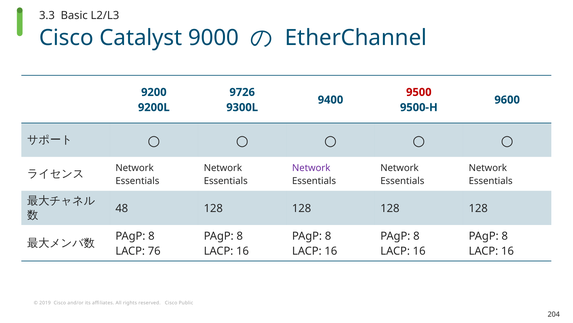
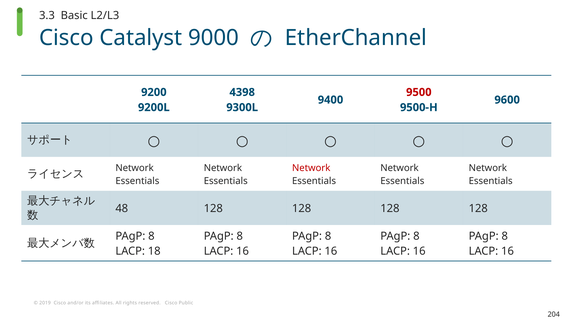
9726: 9726 -> 4398
Network at (311, 168) colour: purple -> red
76: 76 -> 18
